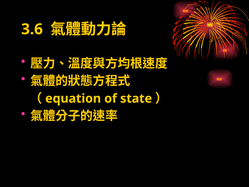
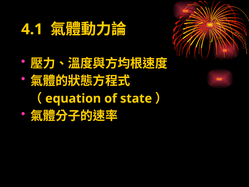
3.6: 3.6 -> 4.1
